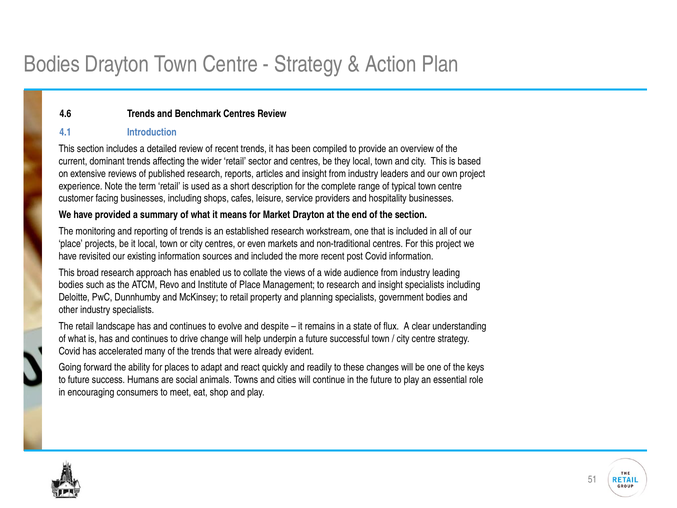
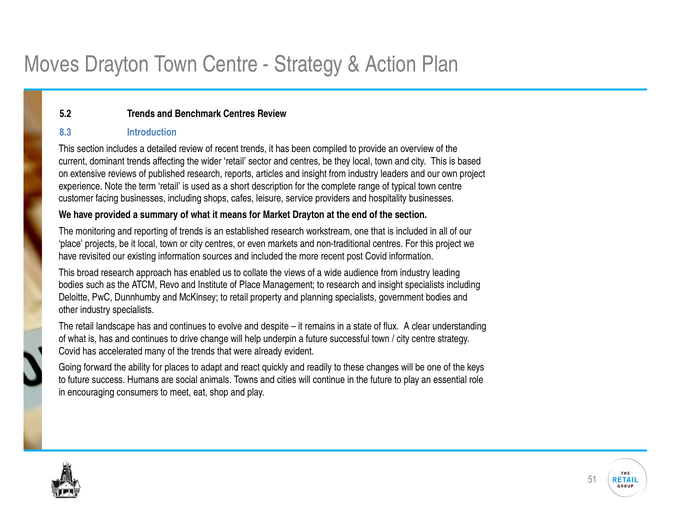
Bodies at (52, 64): Bodies -> Moves
4.6: 4.6 -> 5.2
4.1: 4.1 -> 8.3
